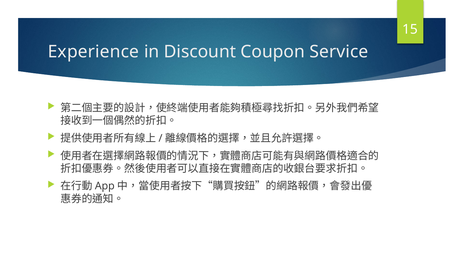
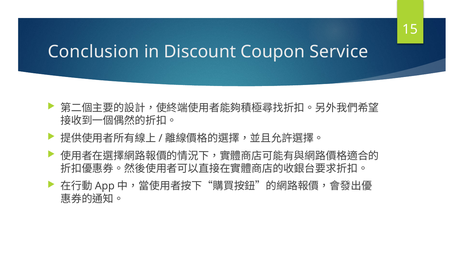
Experience: Experience -> Conclusion
